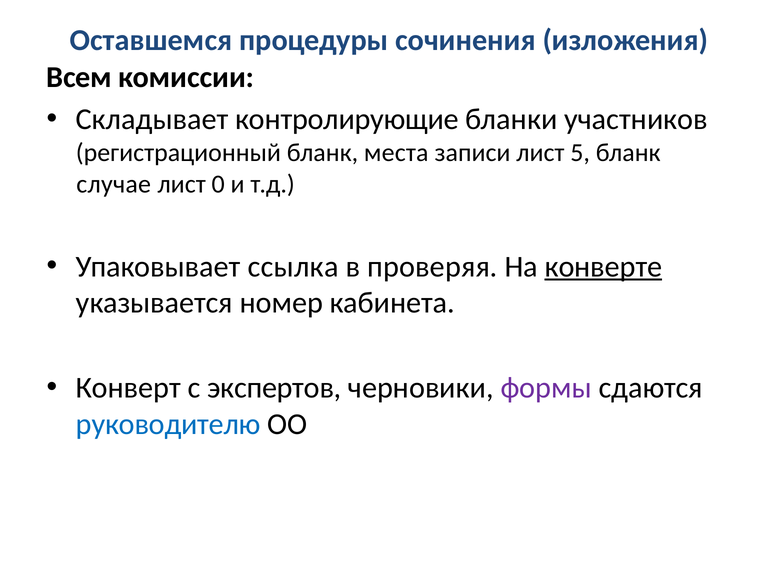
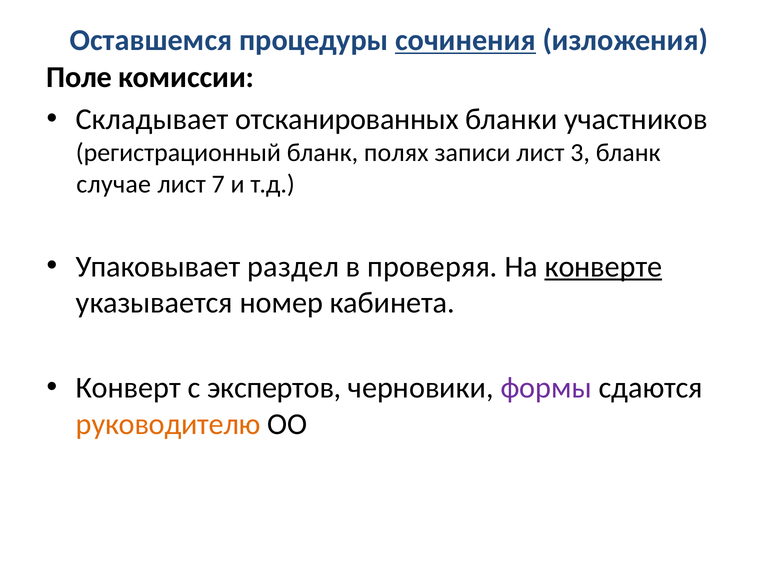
сочинения underline: none -> present
Всем: Всем -> Поле
контролирующие: контролирующие -> отсканированных
места: места -> полях
5: 5 -> 3
0: 0 -> 7
ссылка: ссылка -> раздел
руководителю colour: blue -> orange
